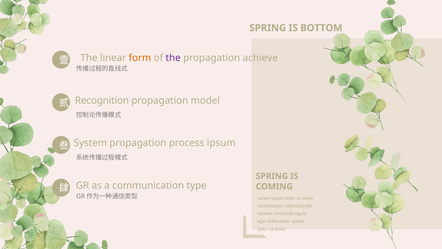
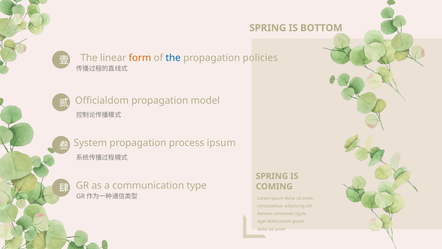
the at (173, 58) colour: purple -> blue
achieve: achieve -> policies
Recognition: Recognition -> Officialdom
